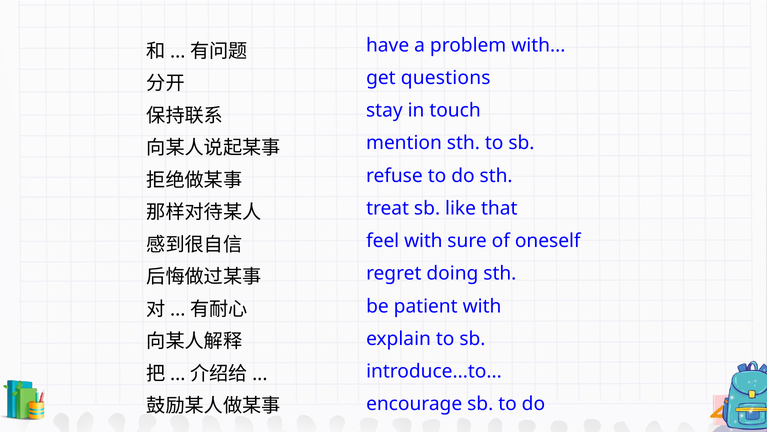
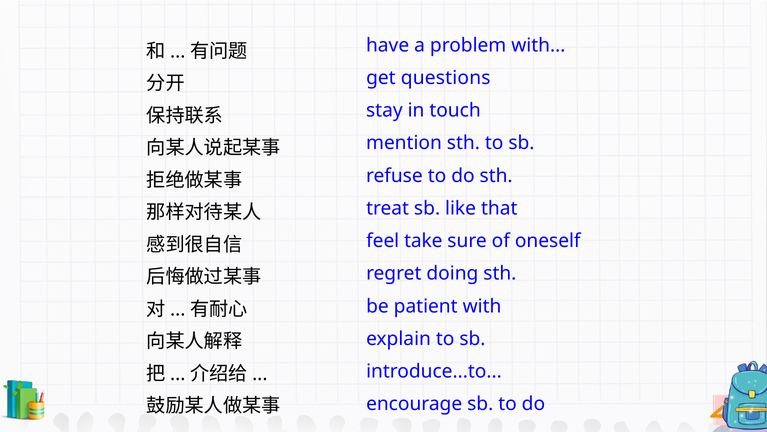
feel with: with -> take
